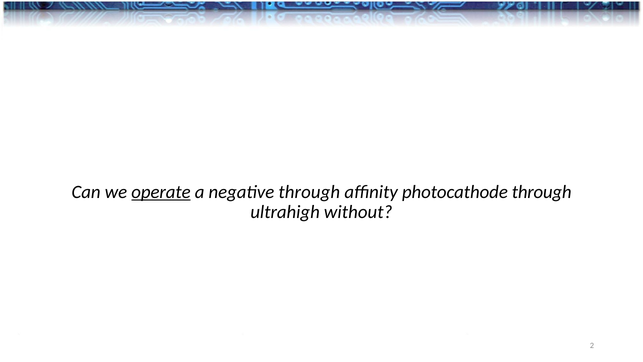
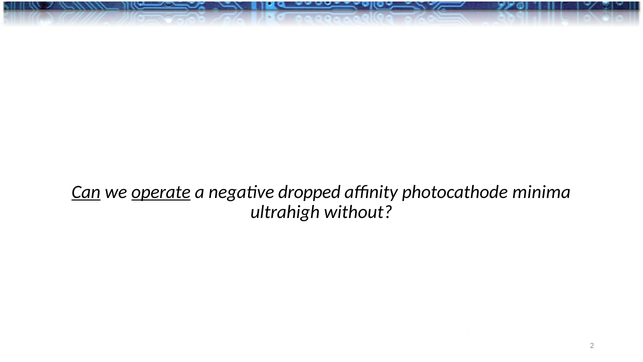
Can underline: none -> present
negative through: through -> dropped
photocathode through: through -> minima
